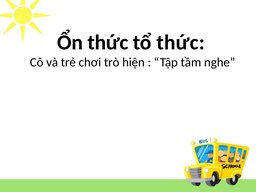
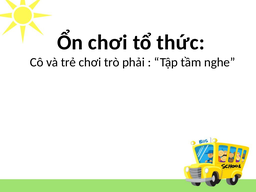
Ổn thức: thức -> chơi
hiện: hiện -> phải
